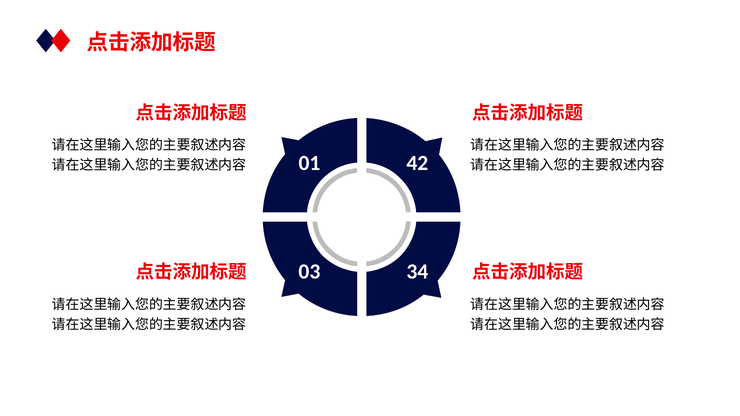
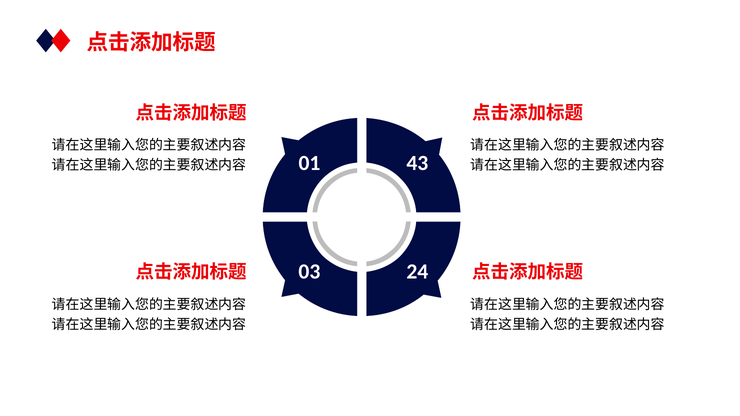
42: 42 -> 43
34: 34 -> 24
